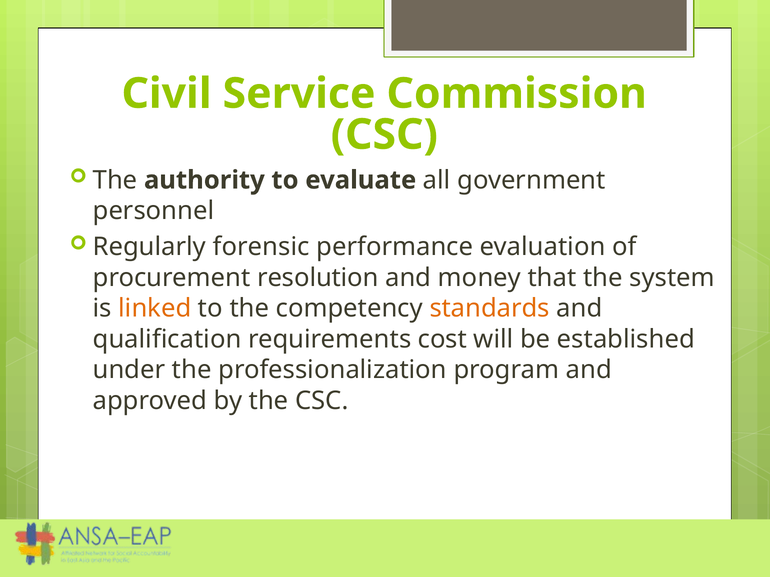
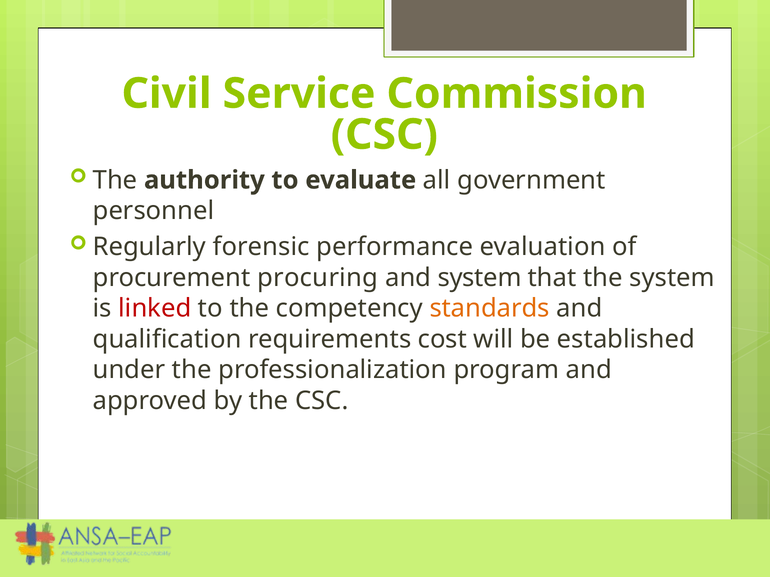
resolution: resolution -> procuring
and money: money -> system
linked colour: orange -> red
